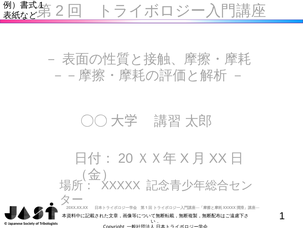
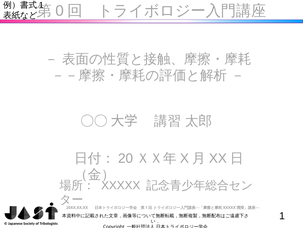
2: 2 -> 0
